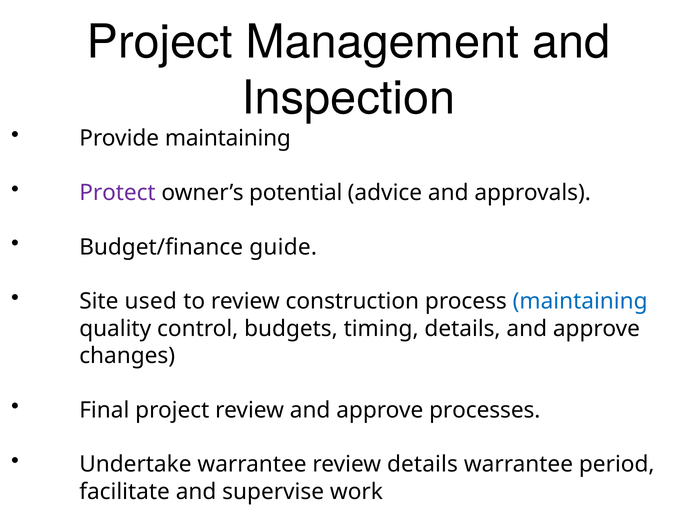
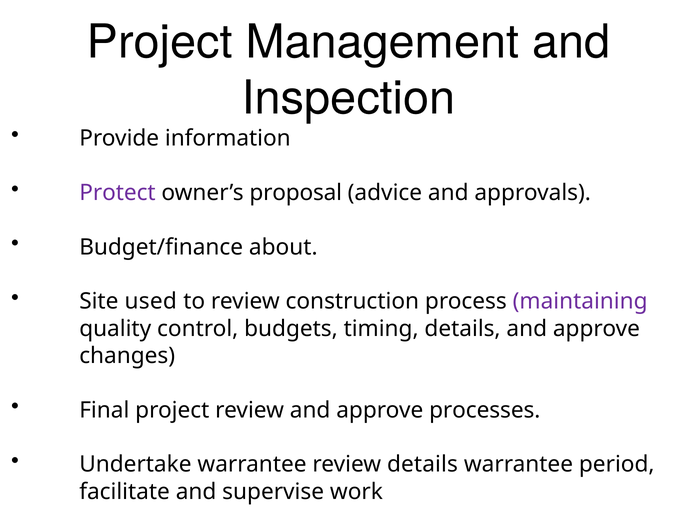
Provide maintaining: maintaining -> information
potential: potential -> proposal
guide: guide -> about
maintaining at (580, 301) colour: blue -> purple
